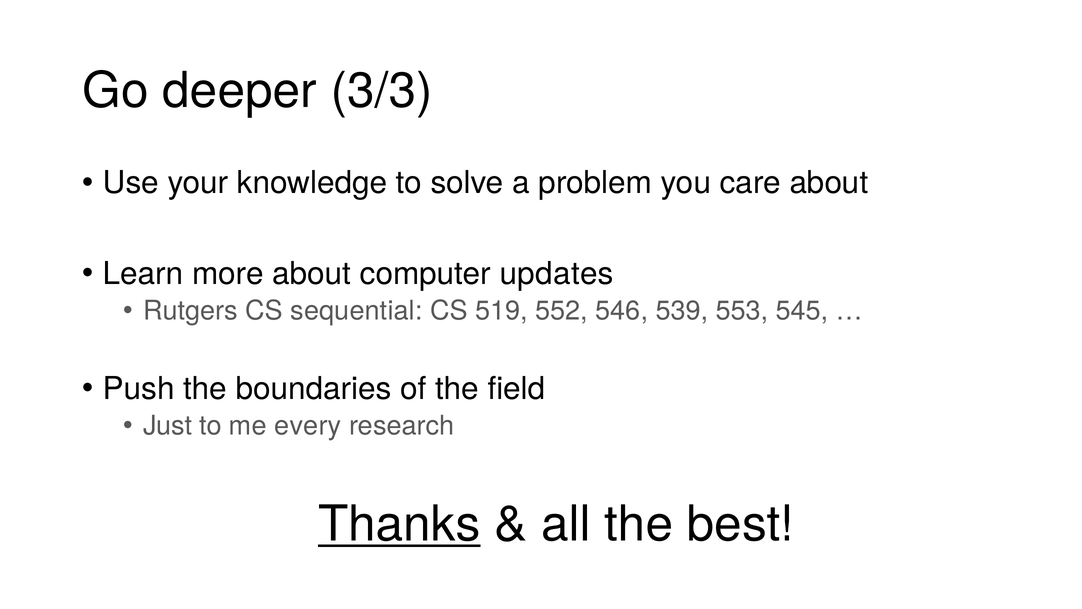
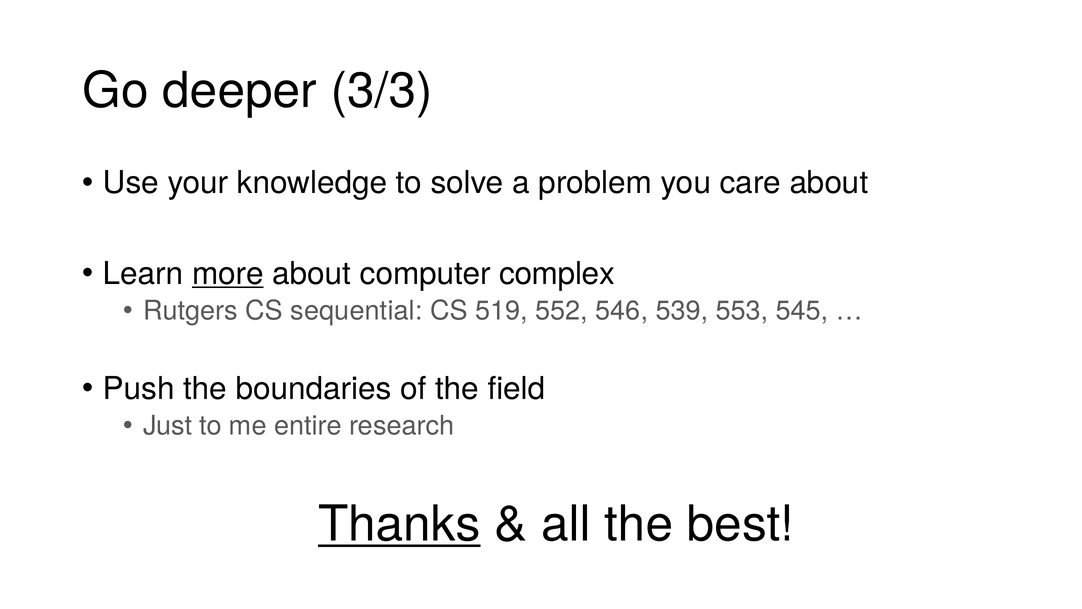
more underline: none -> present
updates: updates -> complex
every: every -> entire
